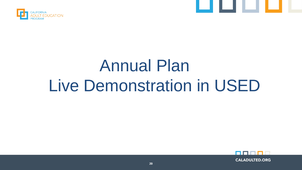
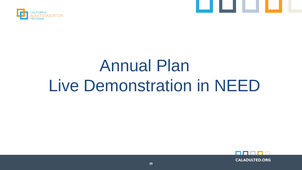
USED: USED -> NEED
